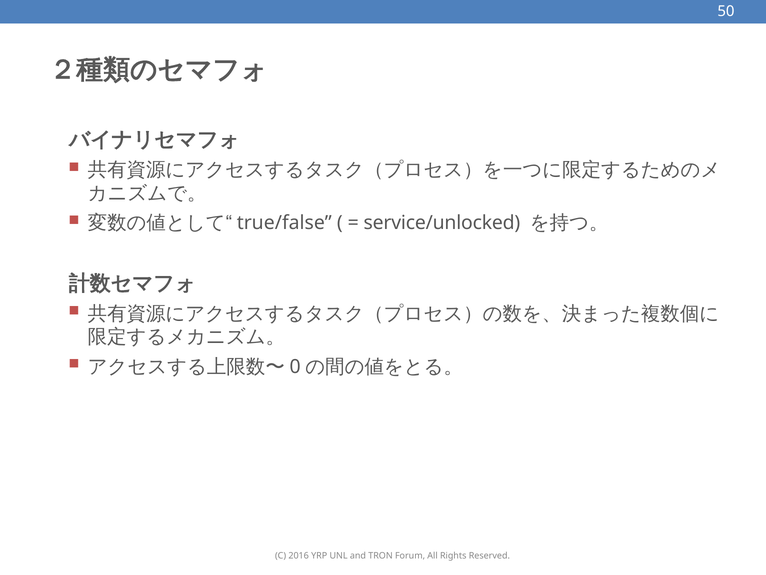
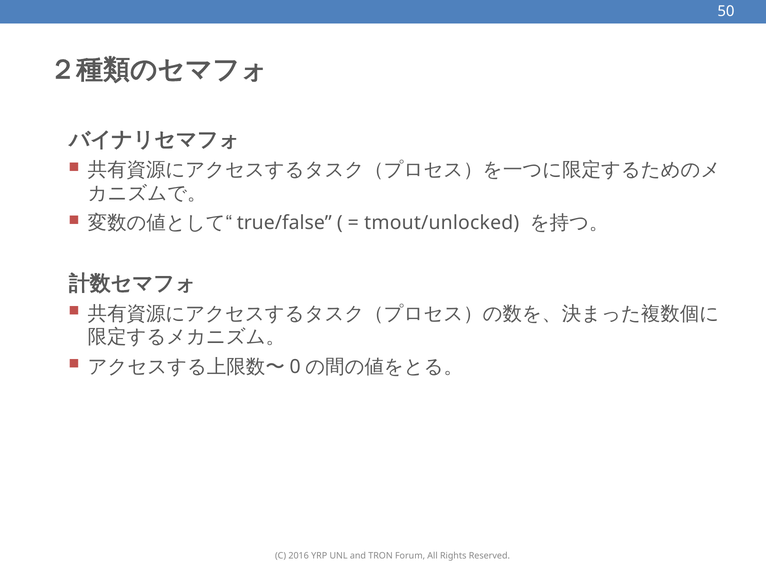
service/unlocked: service/unlocked -> tmout/unlocked
